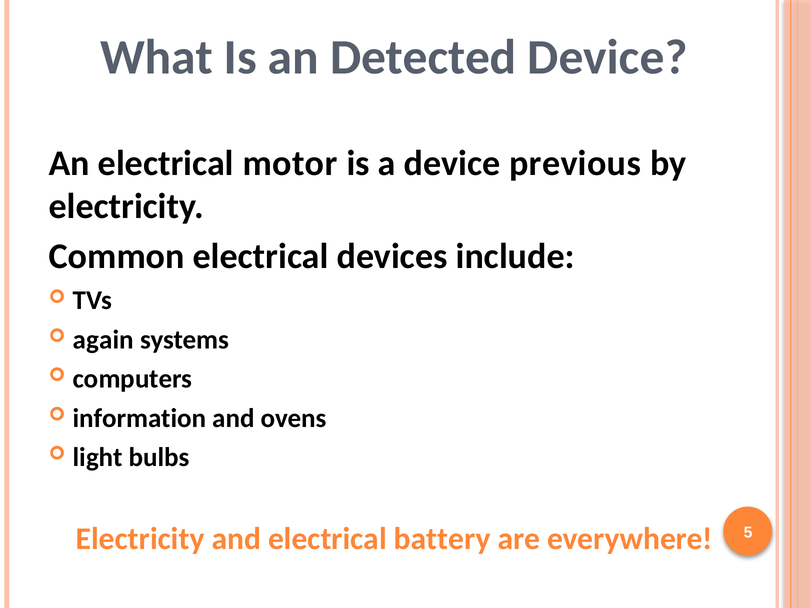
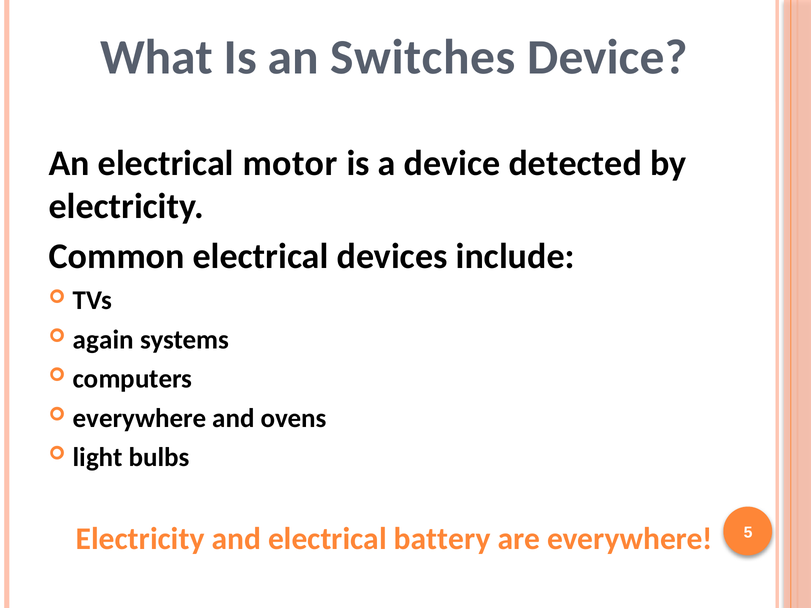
Detected: Detected -> Switches
previous: previous -> detected
information at (140, 418): information -> everywhere
